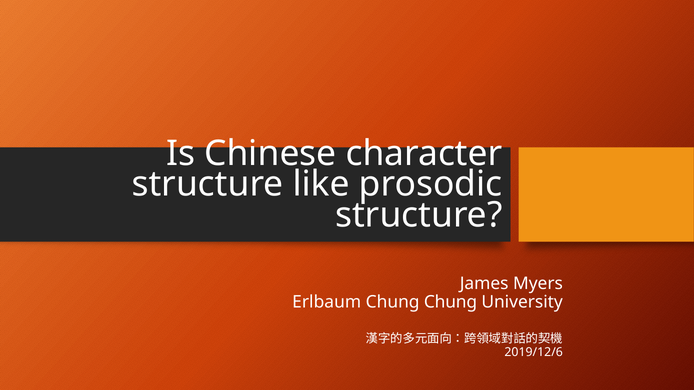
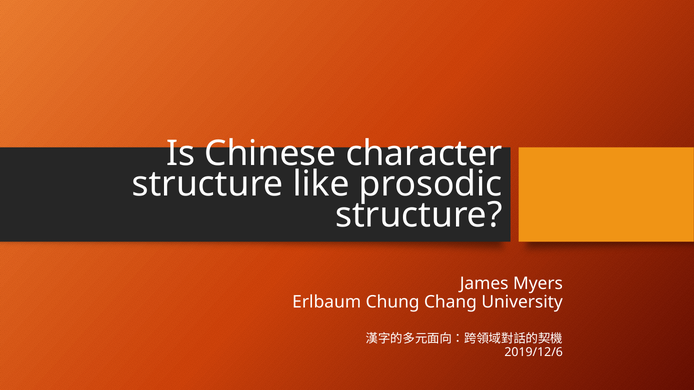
Chung Chung: Chung -> Chang
